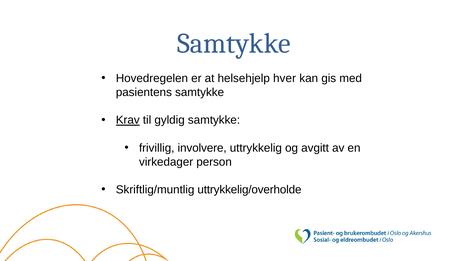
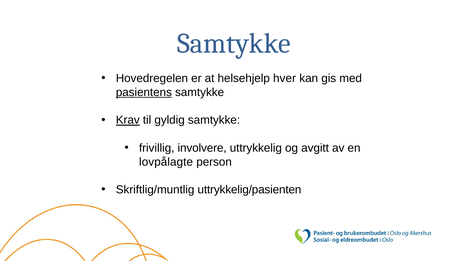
pasientens underline: none -> present
virkedager: virkedager -> lovpålagte
uttrykkelig/overholde: uttrykkelig/overholde -> uttrykkelig/pasienten
